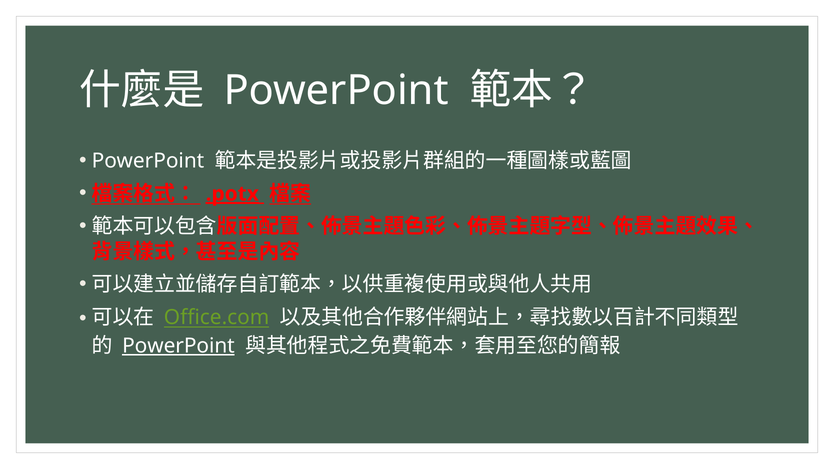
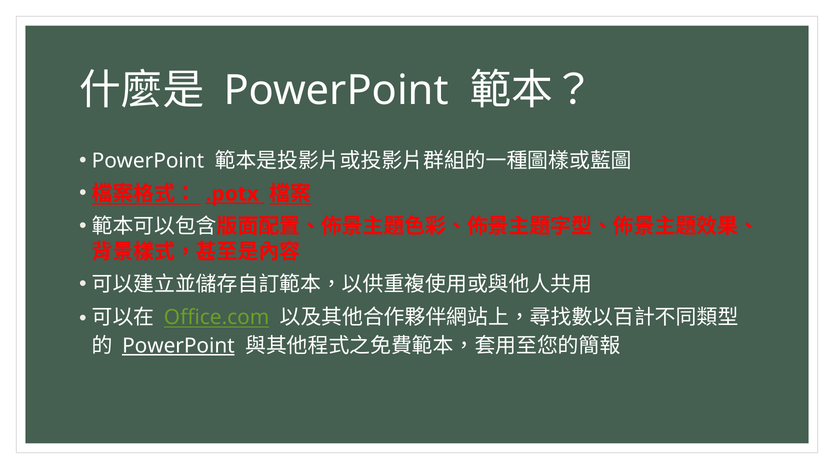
.potx underline: present -> none
